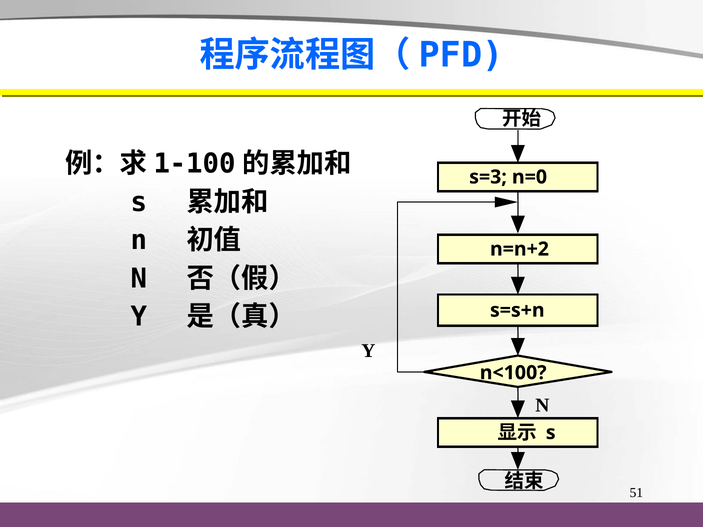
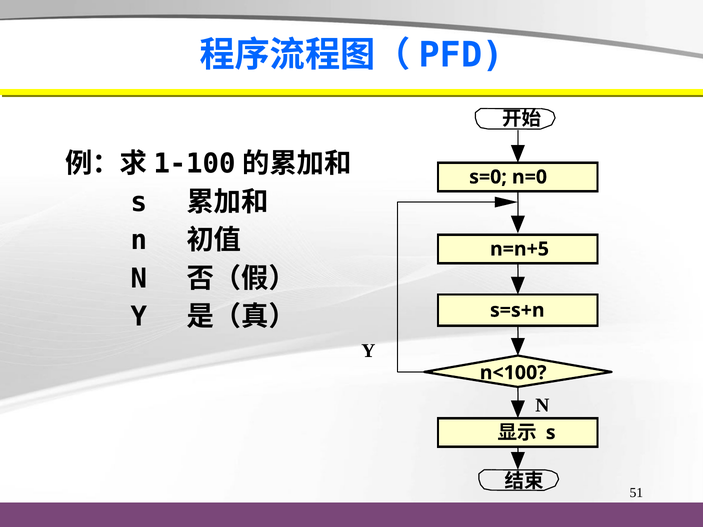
s=3: s=3 -> s=0
n=n+2: n=n+2 -> n=n+5
